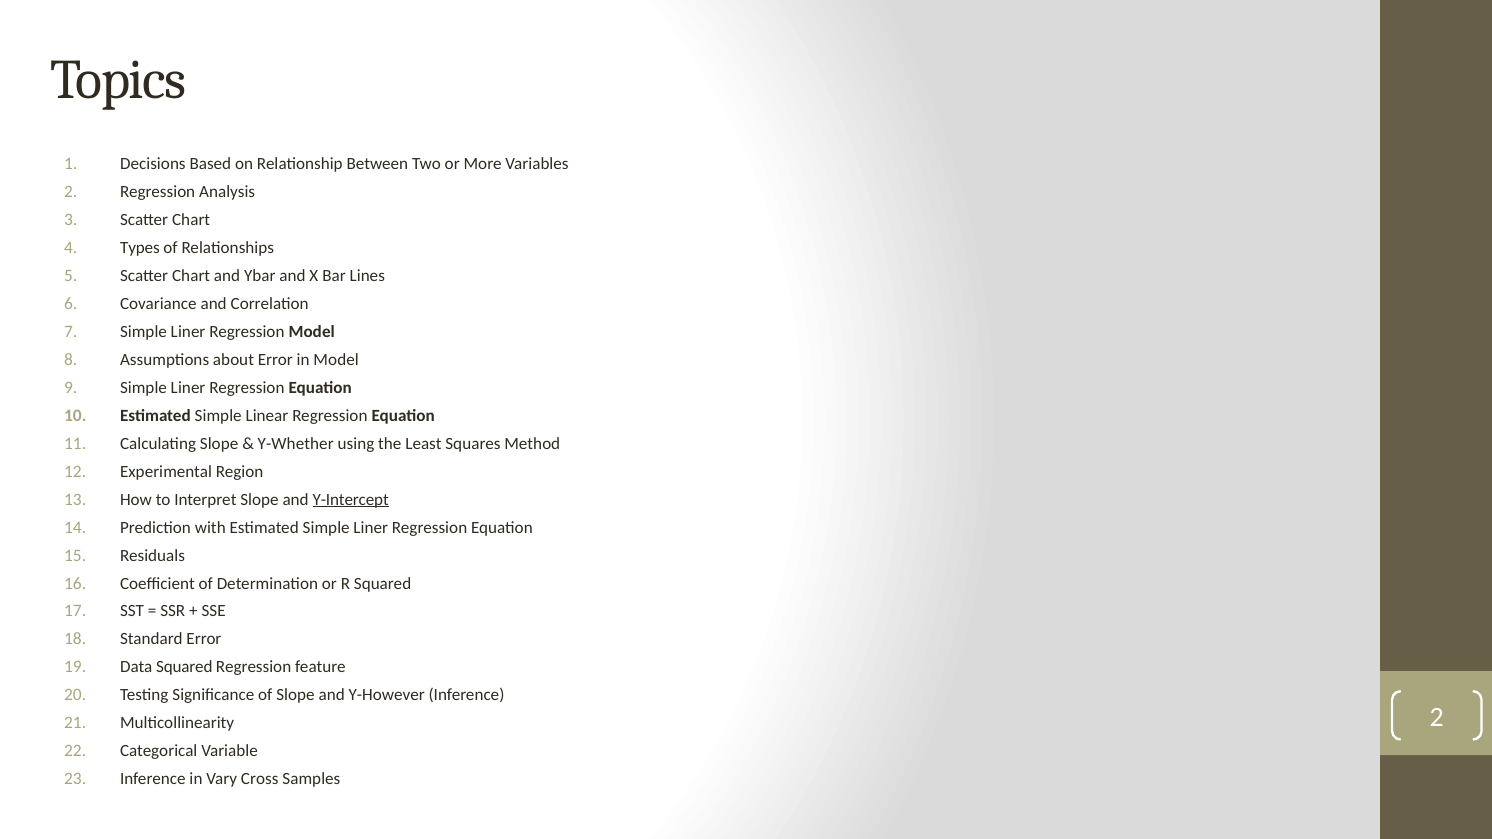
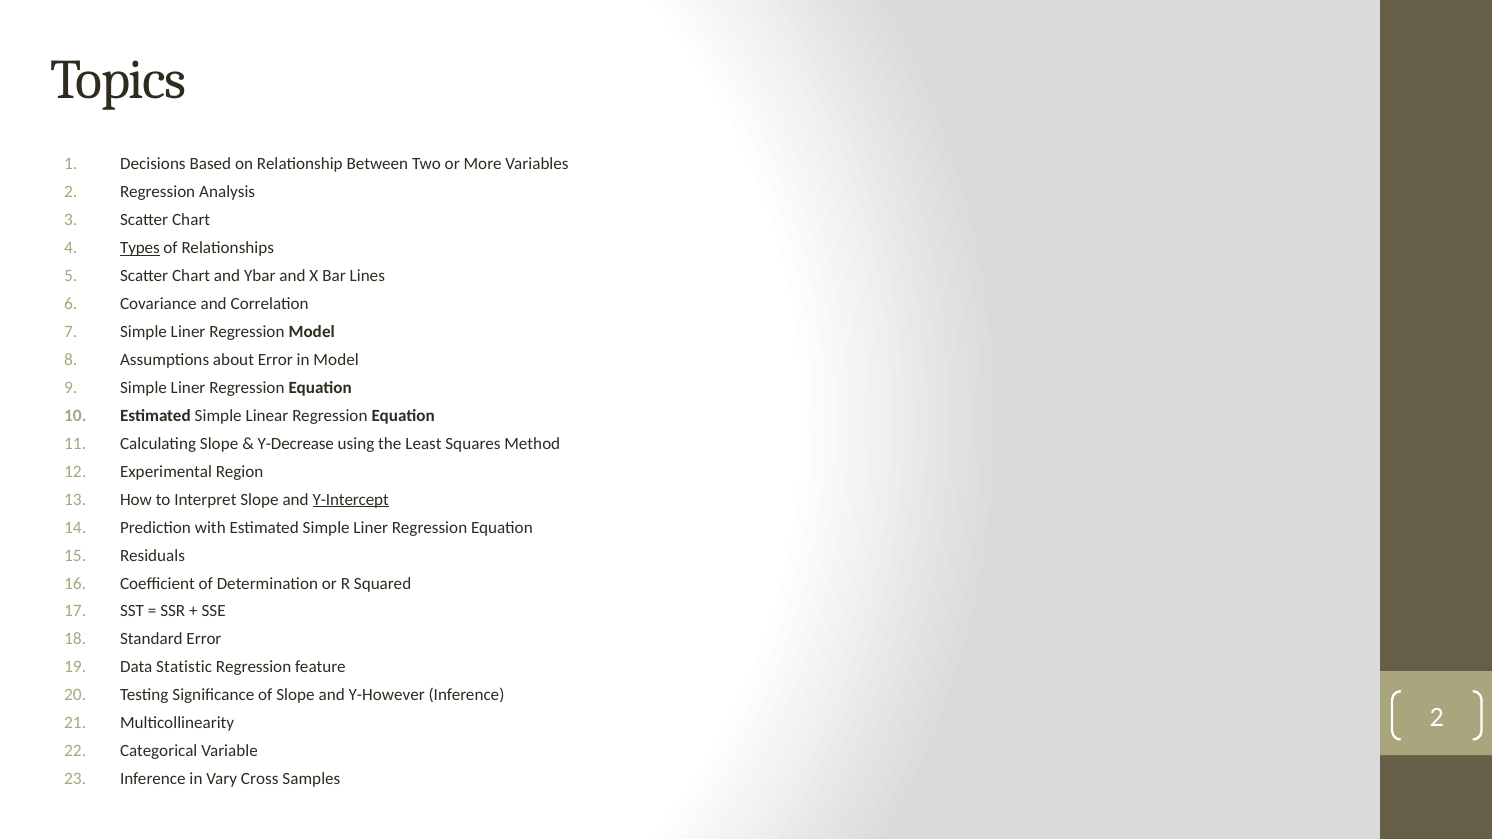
Types underline: none -> present
Y-Whether: Y-Whether -> Y-Decrease
Data Squared: Squared -> Statistic
